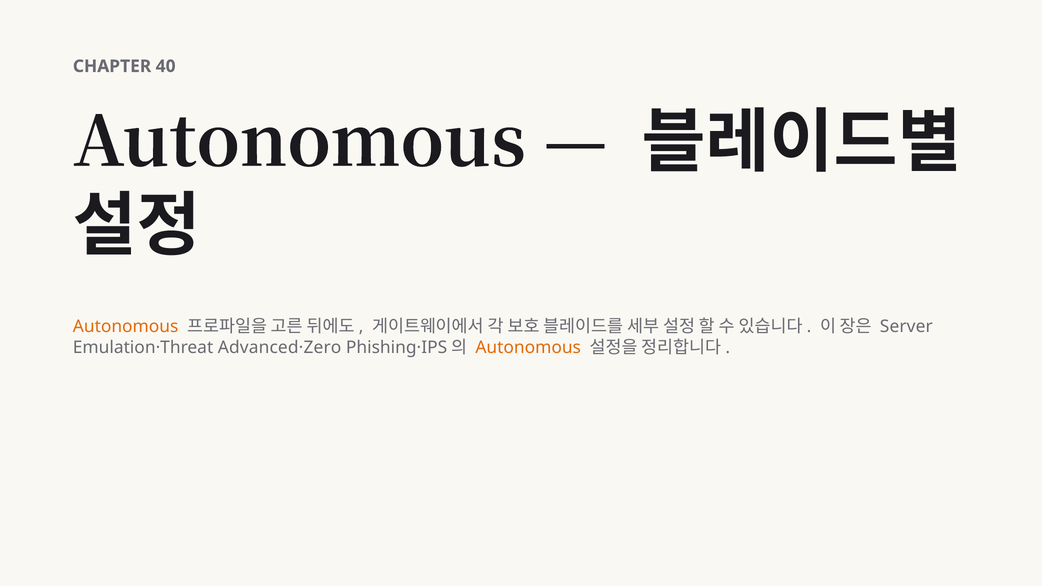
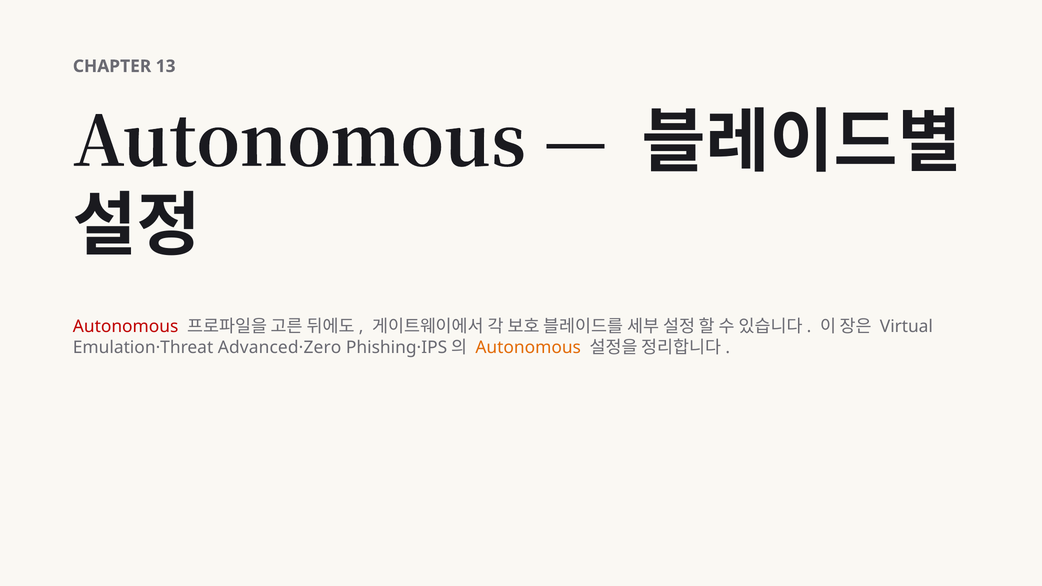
40: 40 -> 13
Autonomous at (126, 327) colour: orange -> red
Server: Server -> Virtual
